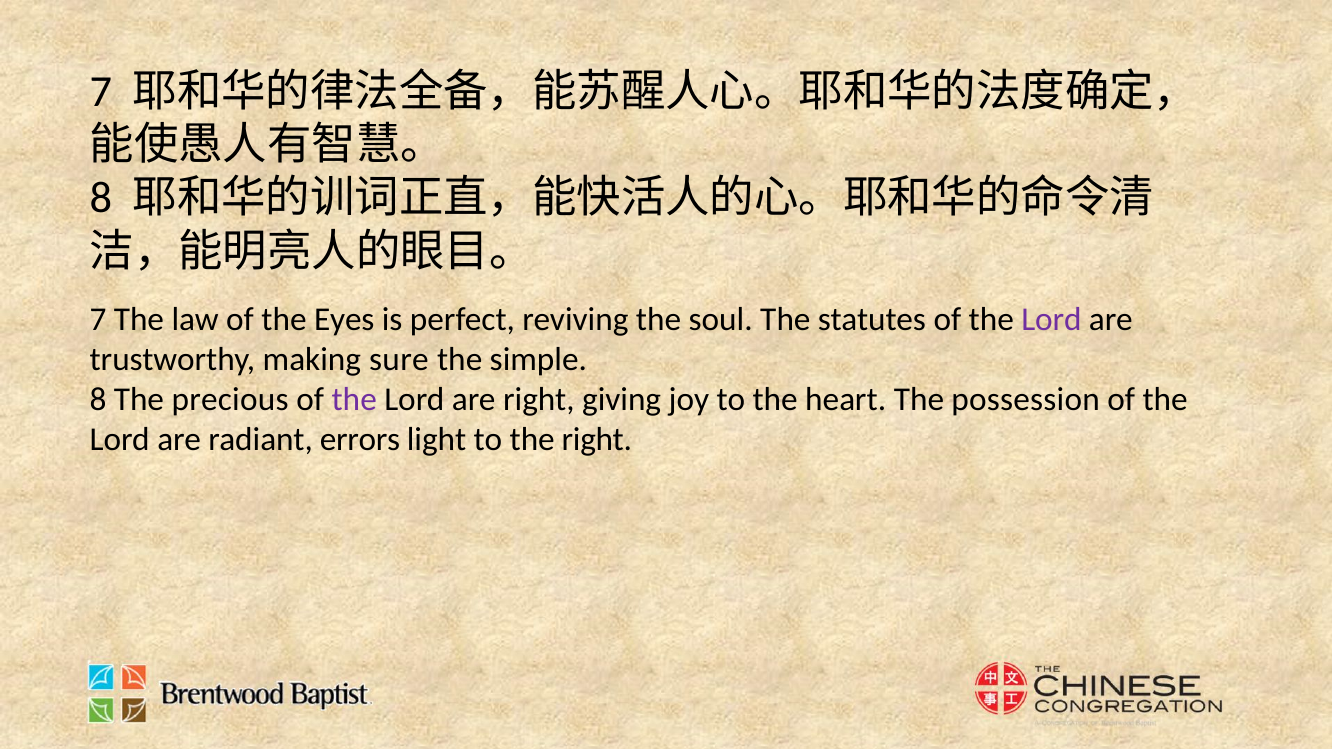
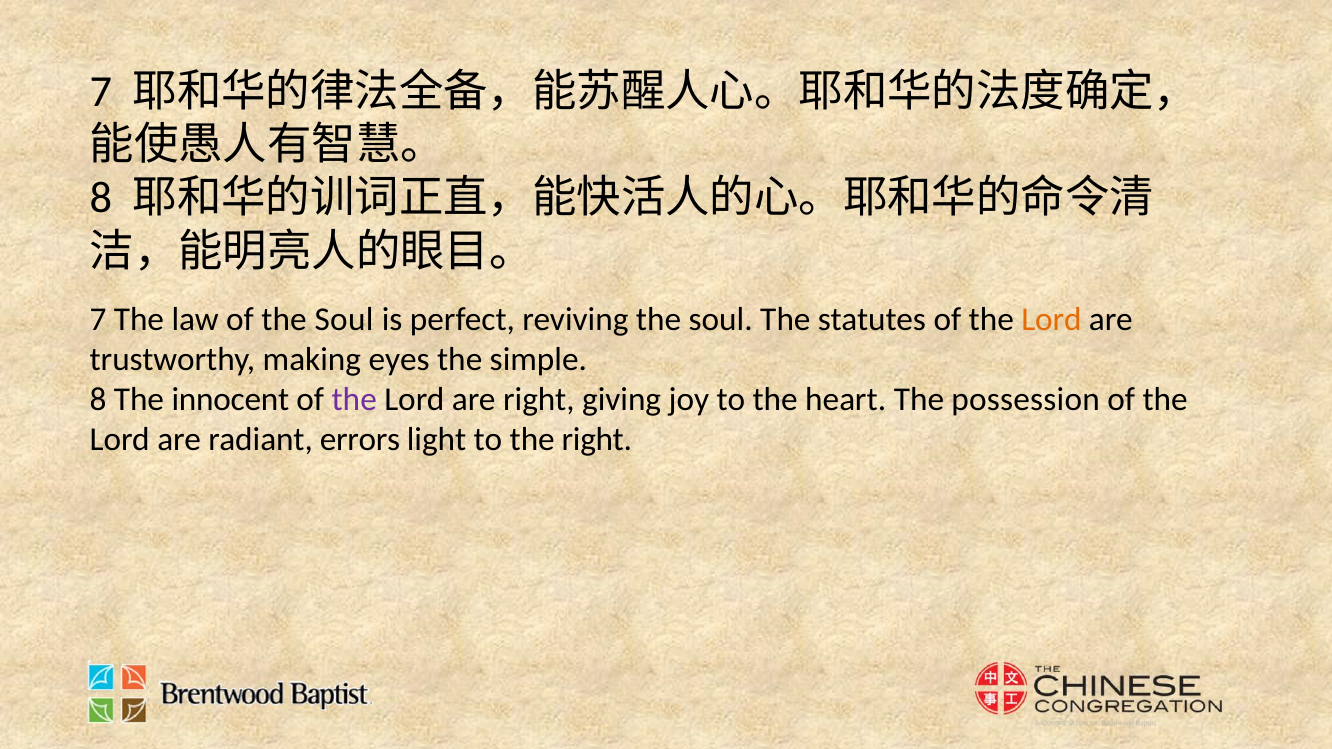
of the Eyes: Eyes -> Soul
Lord at (1051, 320) colour: purple -> orange
sure: sure -> eyes
precious: precious -> innocent
